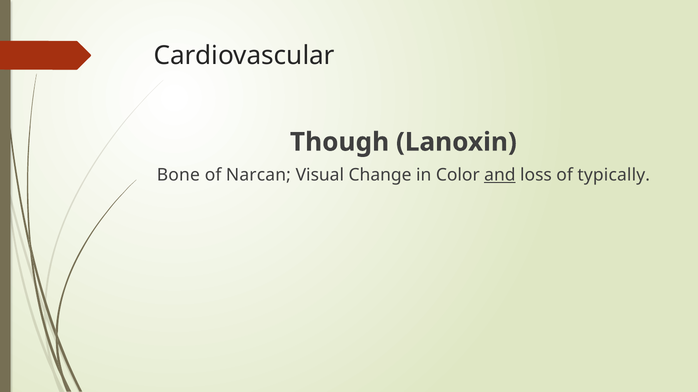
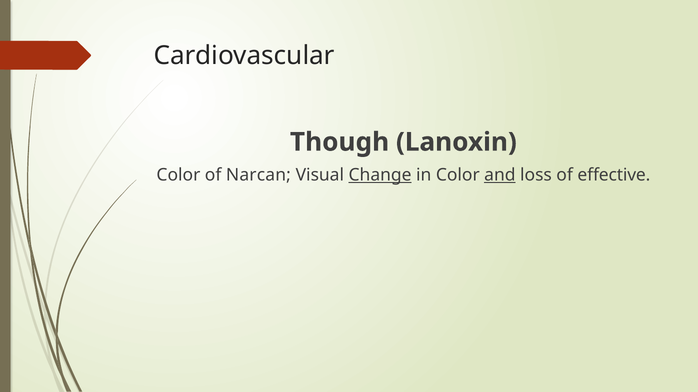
Bone at (178, 175): Bone -> Color
Change underline: none -> present
typically: typically -> effective
